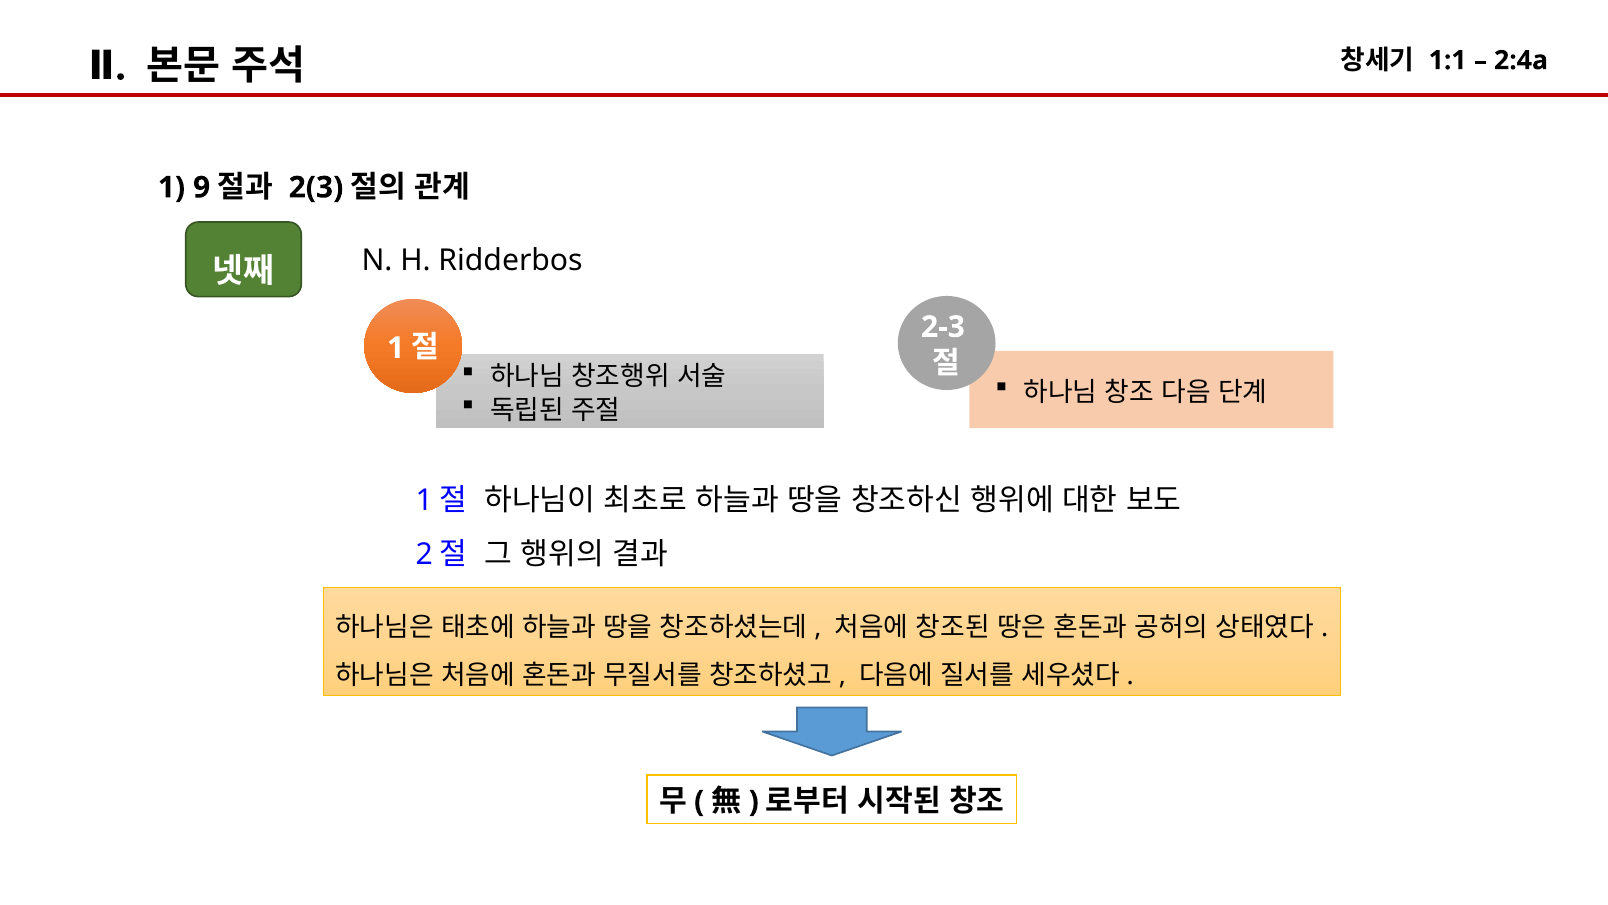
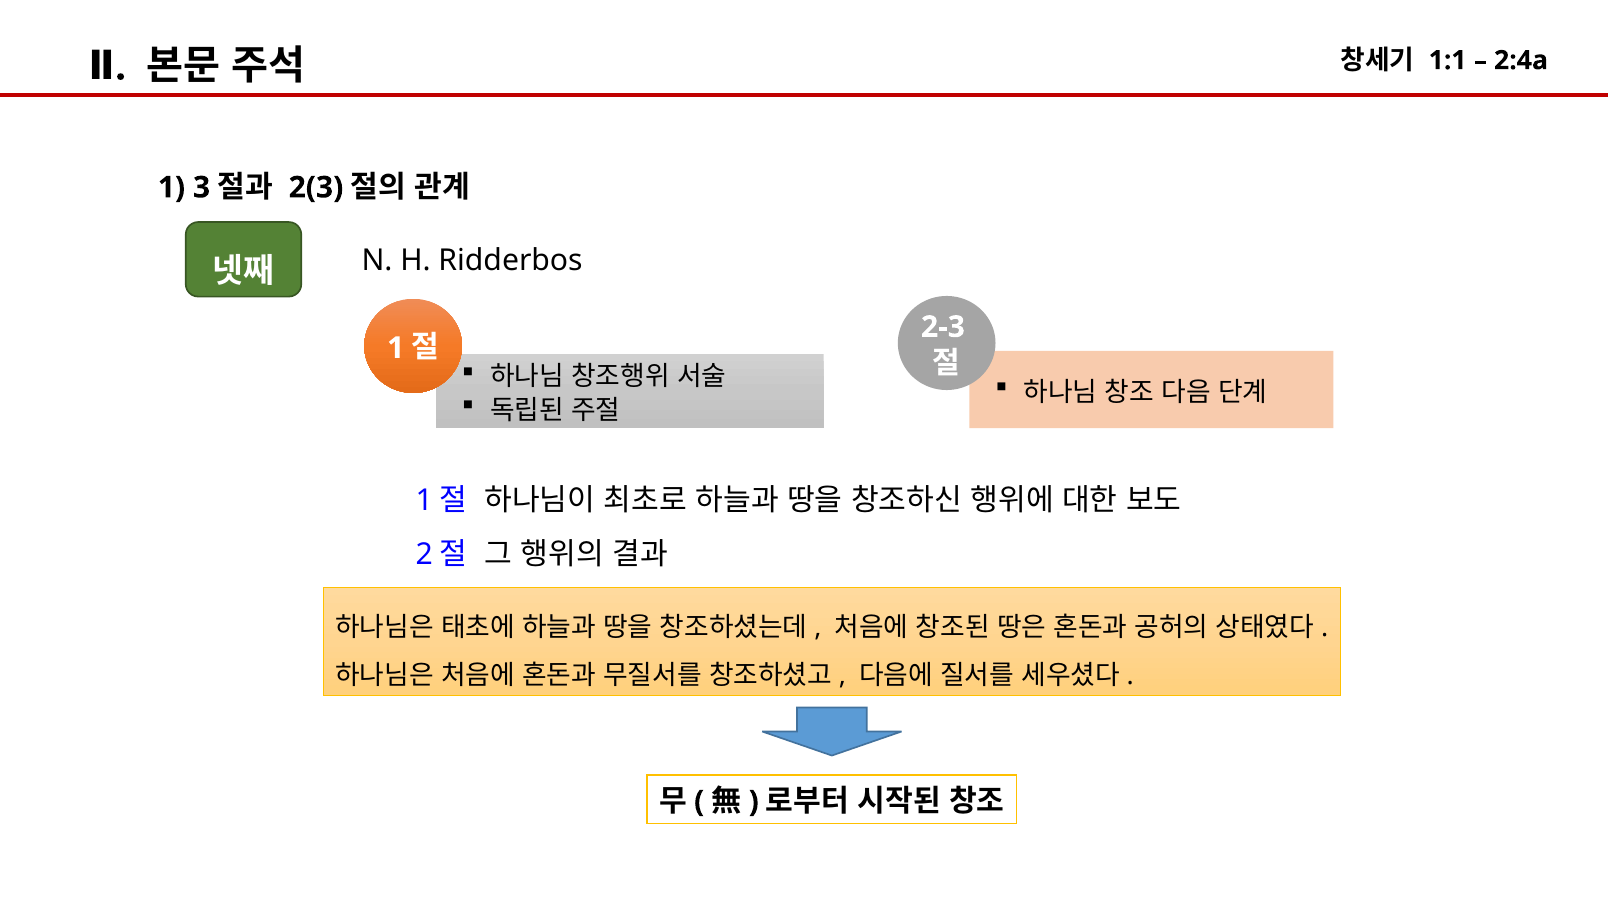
9: 9 -> 3
